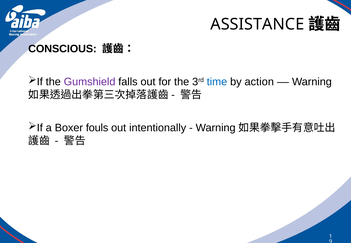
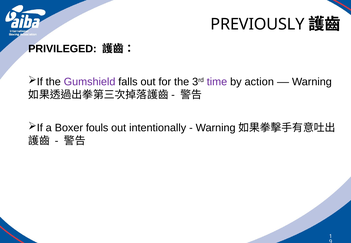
ASSISTANCE: ASSISTANCE -> PREVIOUSLY
CONSCIOUS: CONSCIOUS -> PRIVILEGED
time colour: blue -> purple
